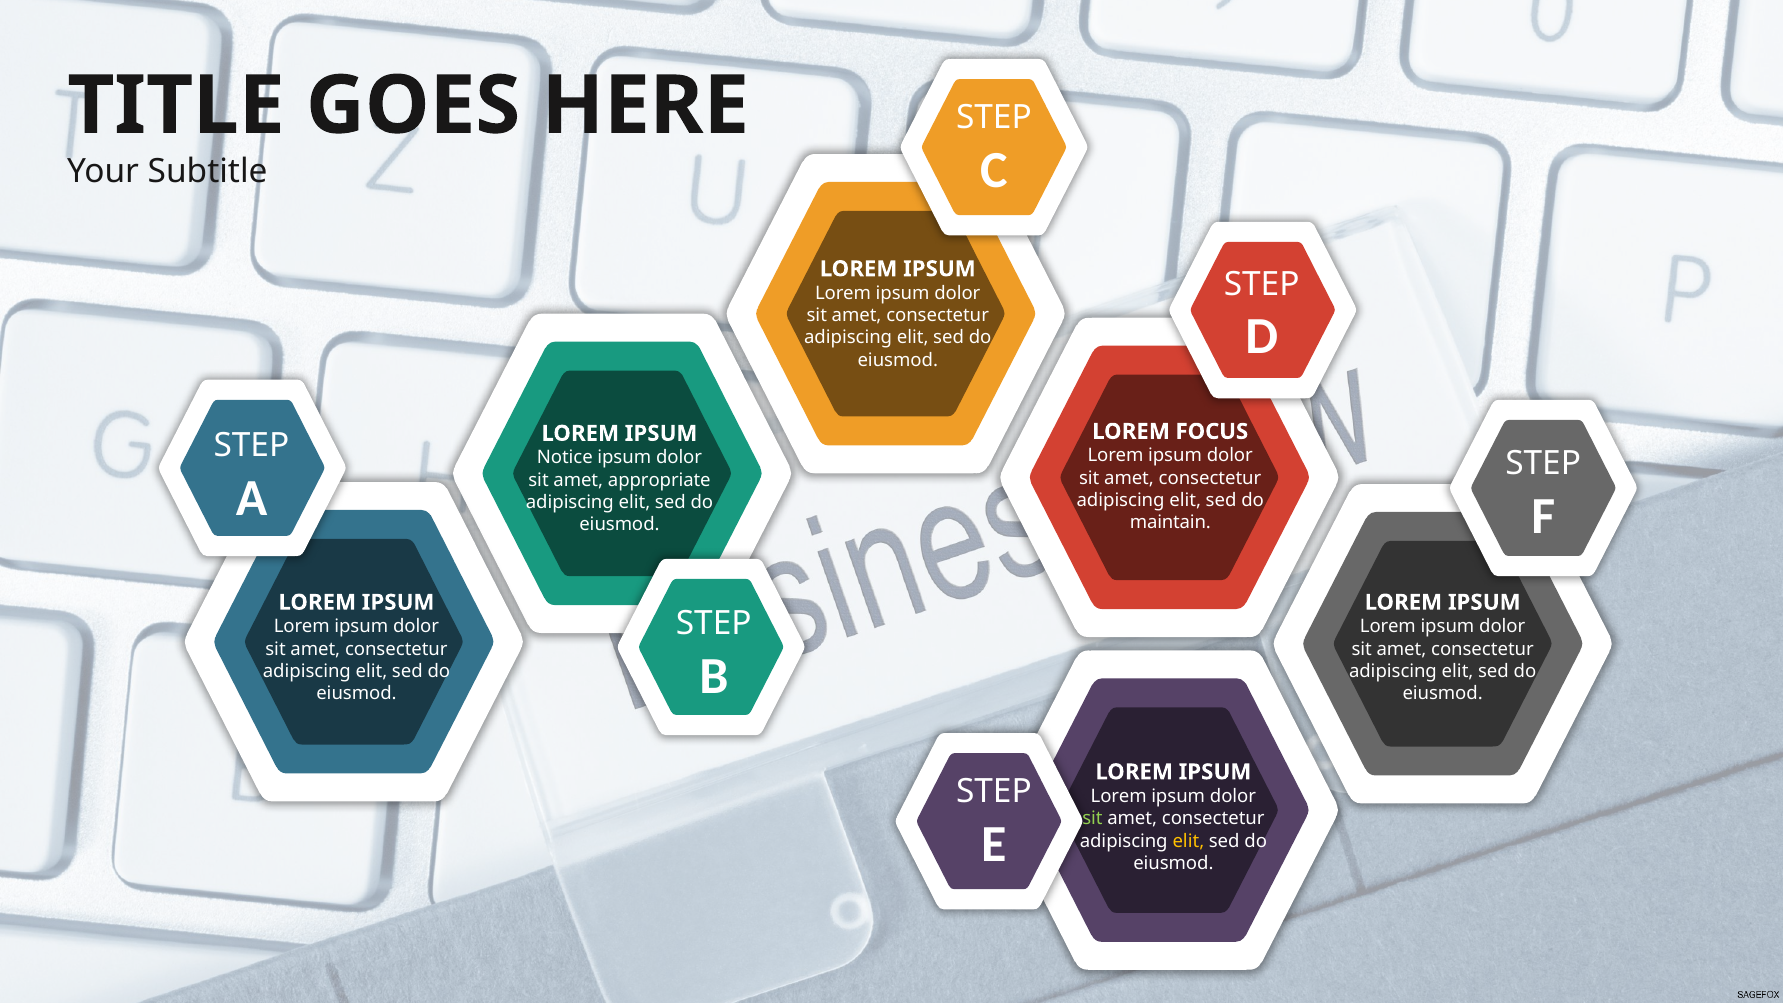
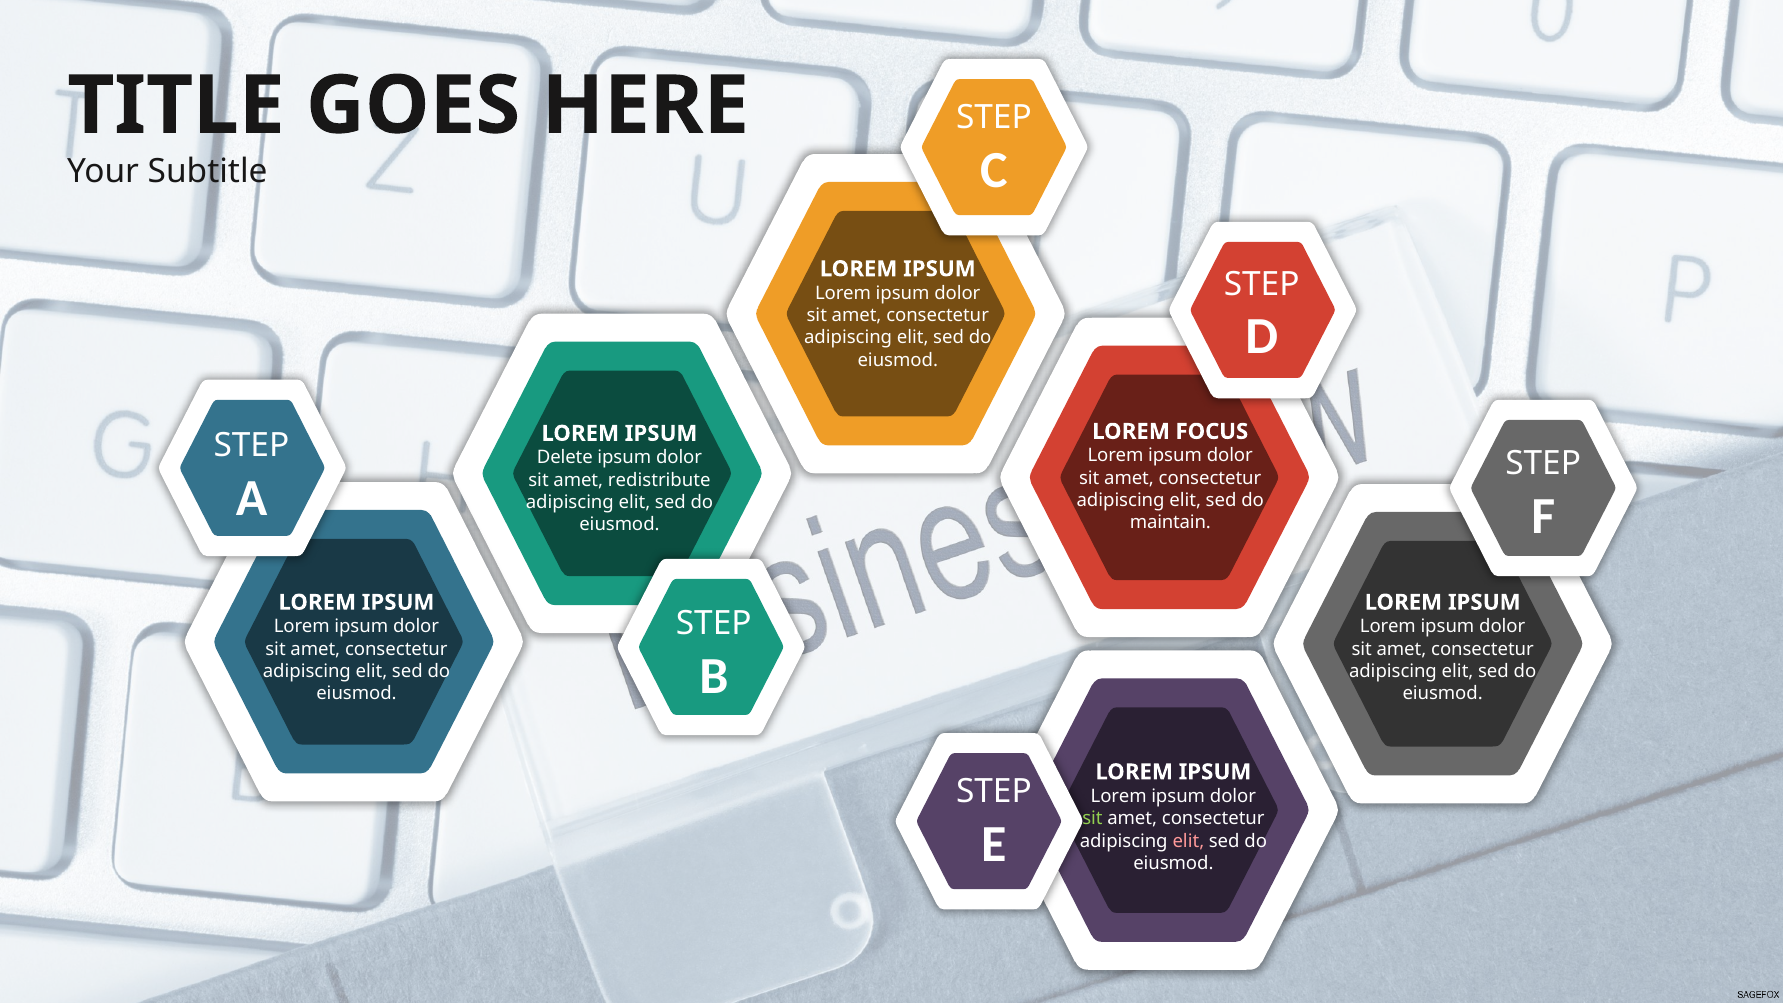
Notice: Notice -> Delete
appropriate: appropriate -> redistribute
elit at (1188, 841) colour: yellow -> pink
